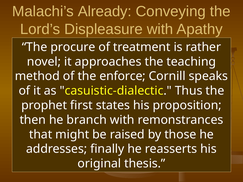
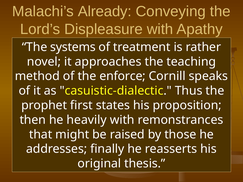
procure: procure -> systems
branch: branch -> heavily
